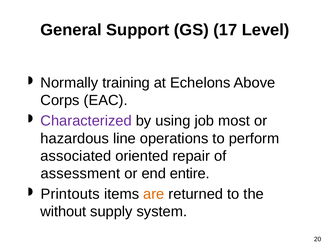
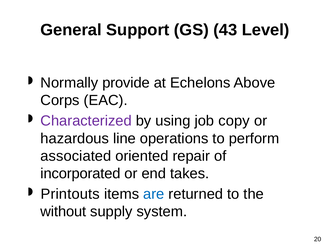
17: 17 -> 43
training: training -> provide
most: most -> copy
assessment: assessment -> incorporated
entire: entire -> takes
are colour: orange -> blue
